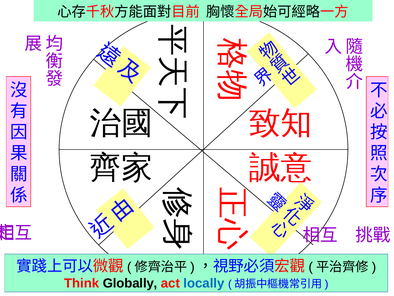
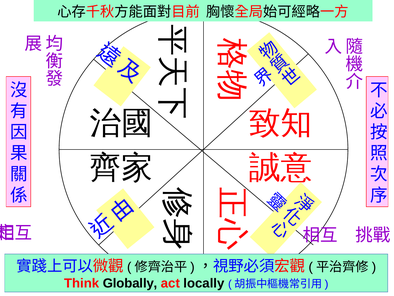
locally colour: blue -> black
